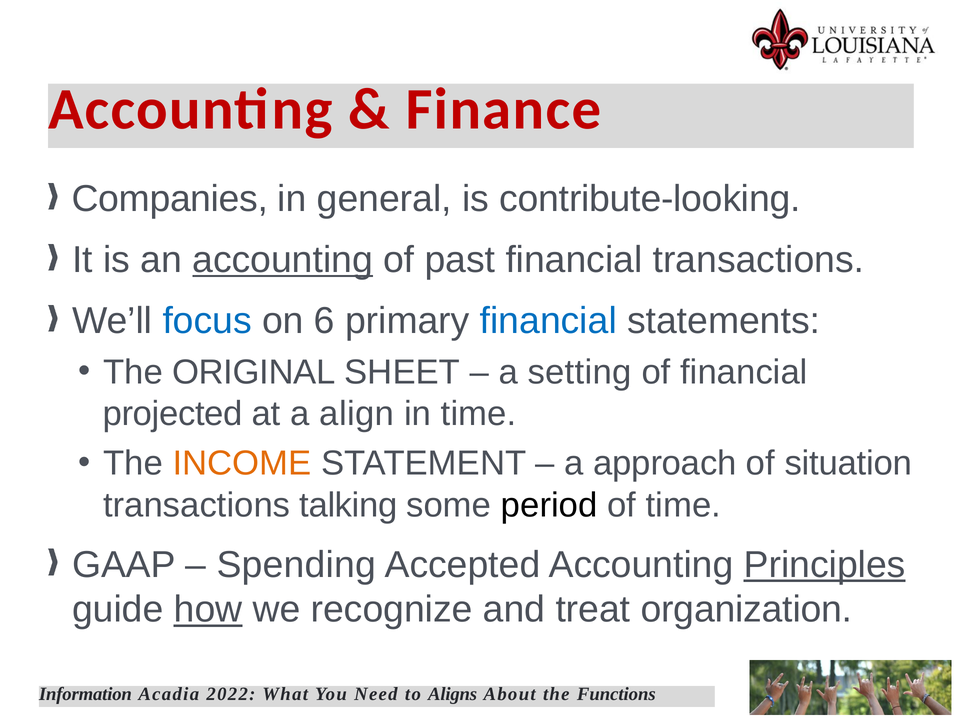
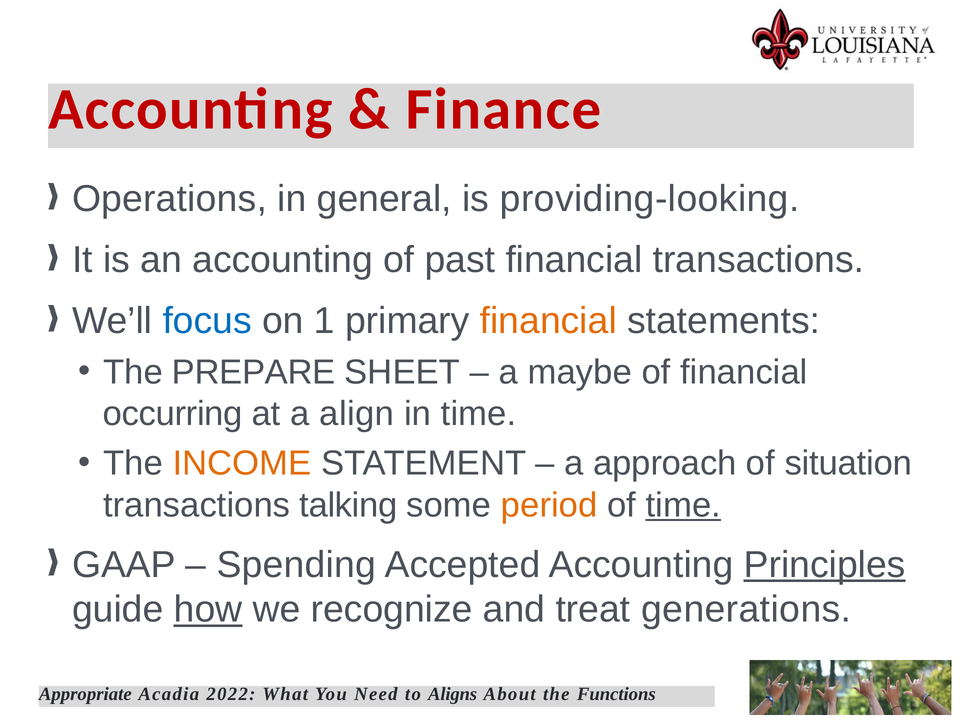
Companies: Companies -> Operations
contribute-looking: contribute-looking -> providing-looking
accounting at (283, 260) underline: present -> none
6: 6 -> 1
financial at (548, 321) colour: blue -> orange
ORIGINAL: ORIGINAL -> PREPARE
setting: setting -> maybe
projected: projected -> occurring
period colour: black -> orange
time at (683, 505) underline: none -> present
organization: organization -> generations
Information: Information -> Appropriate
